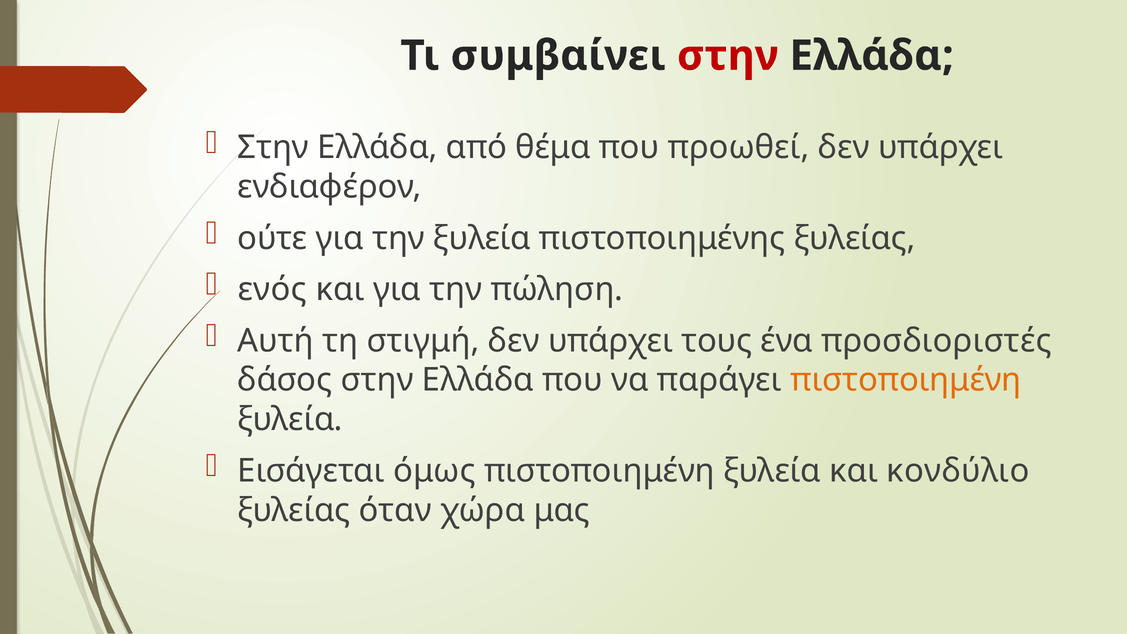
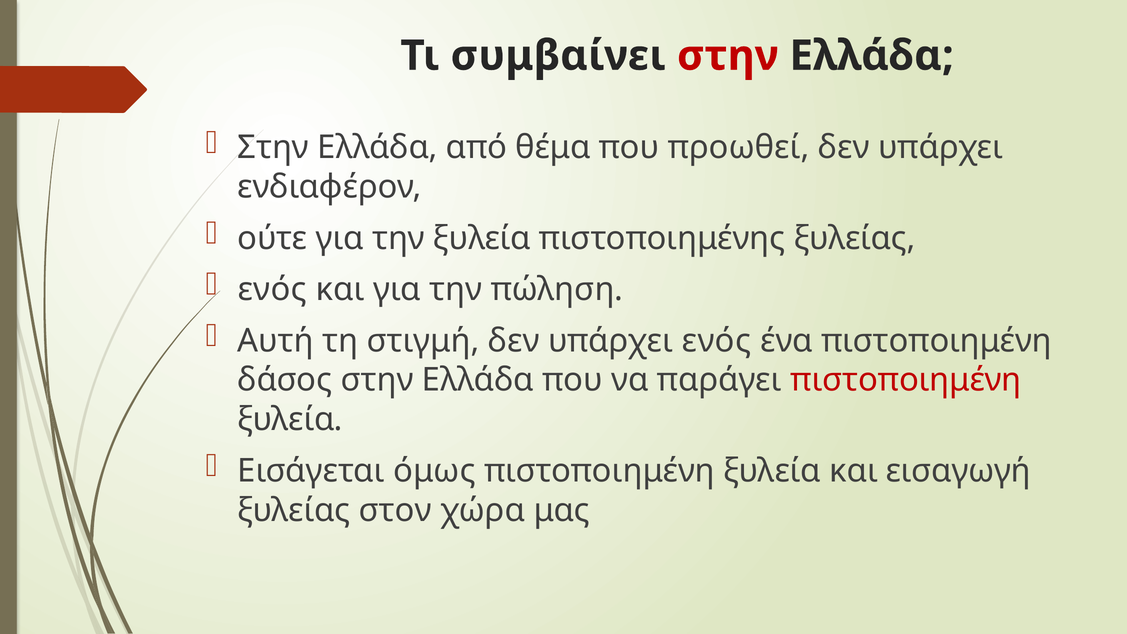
υπάρχει τους: τους -> ενός
ένα προσδιοριστές: προσδιοριστές -> πιστοποιημένη
πιστοποιημένη at (906, 380) colour: orange -> red
κονδύλιο: κονδύλιο -> εισαγωγή
όταν: όταν -> στον
